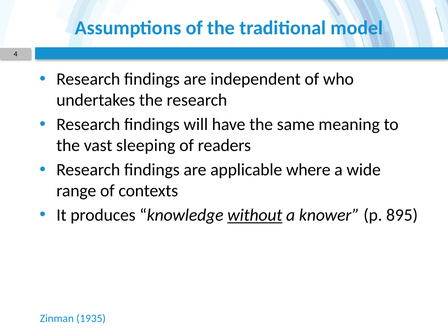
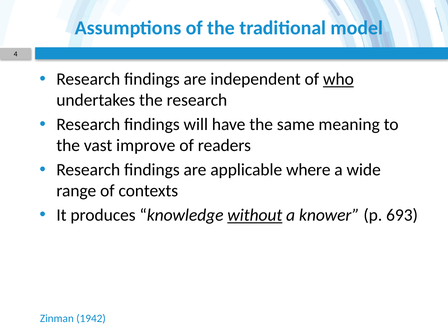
who underline: none -> present
sleeping: sleeping -> improve
895: 895 -> 693
1935: 1935 -> 1942
